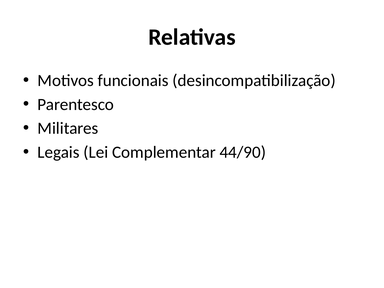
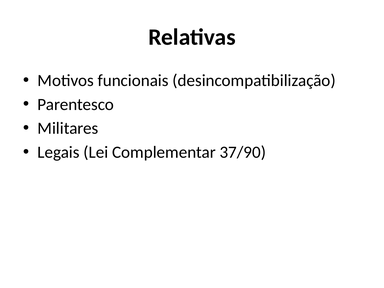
44/90: 44/90 -> 37/90
